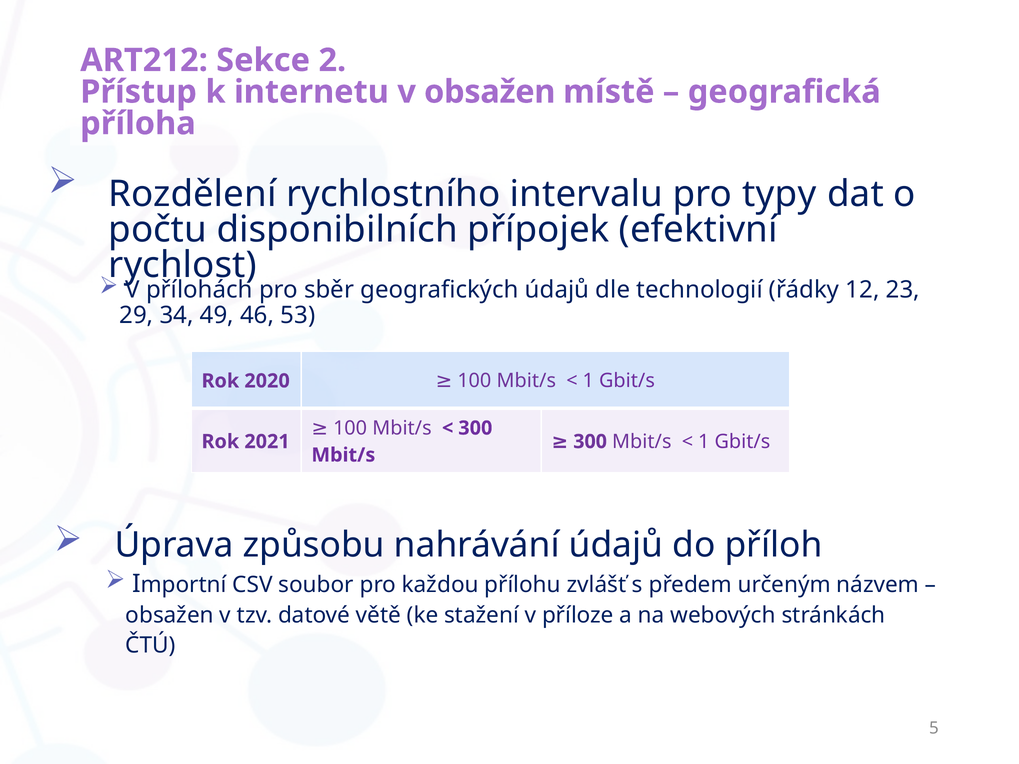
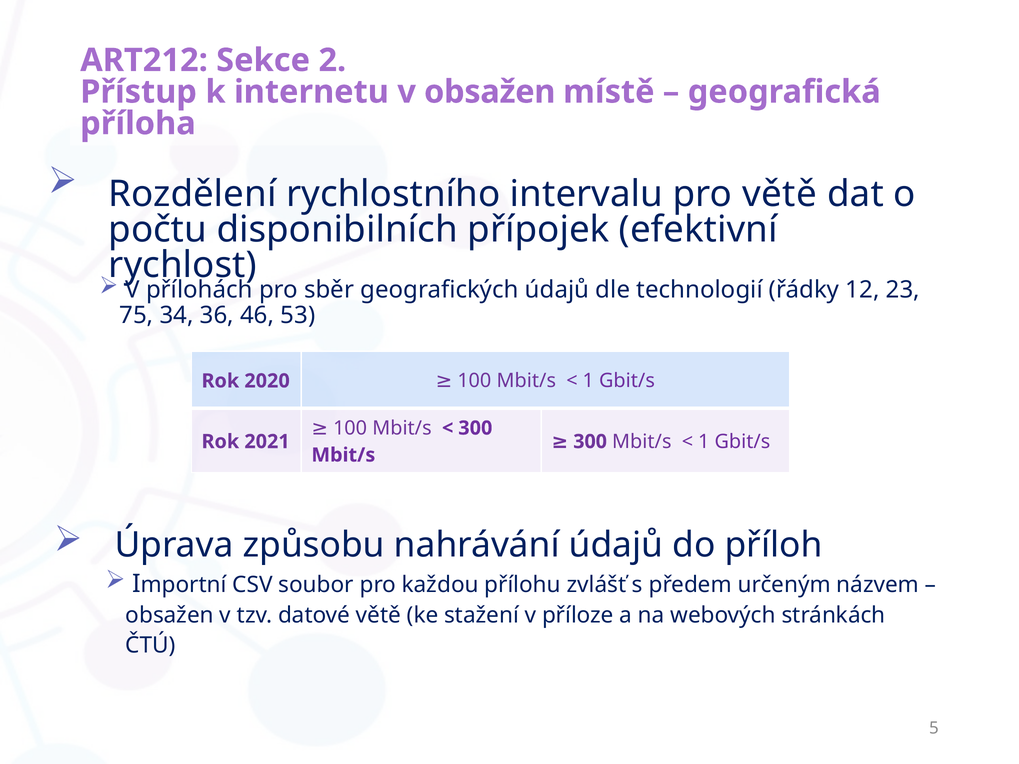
pro typy: typy -> větě
29: 29 -> 75
49: 49 -> 36
